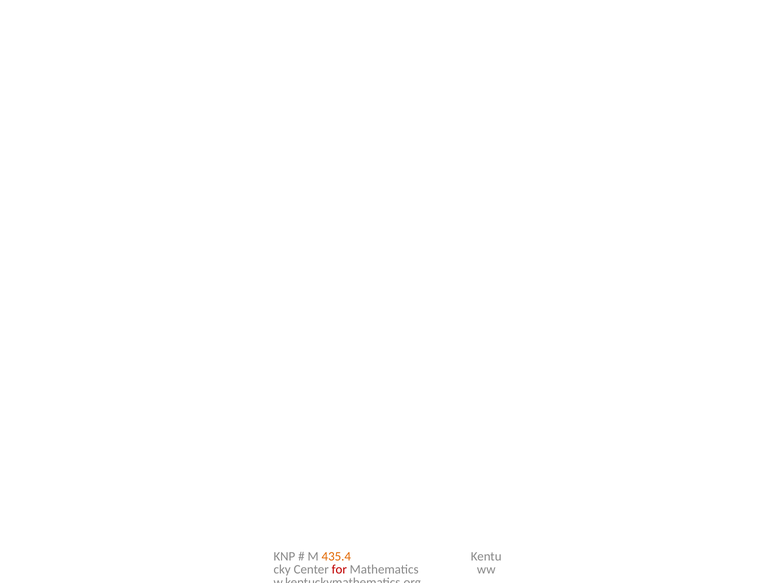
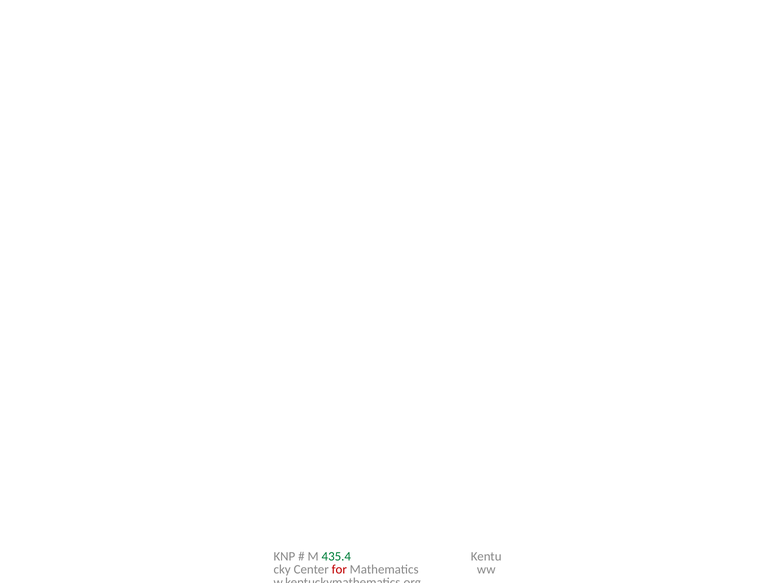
435.4 colour: orange -> green
